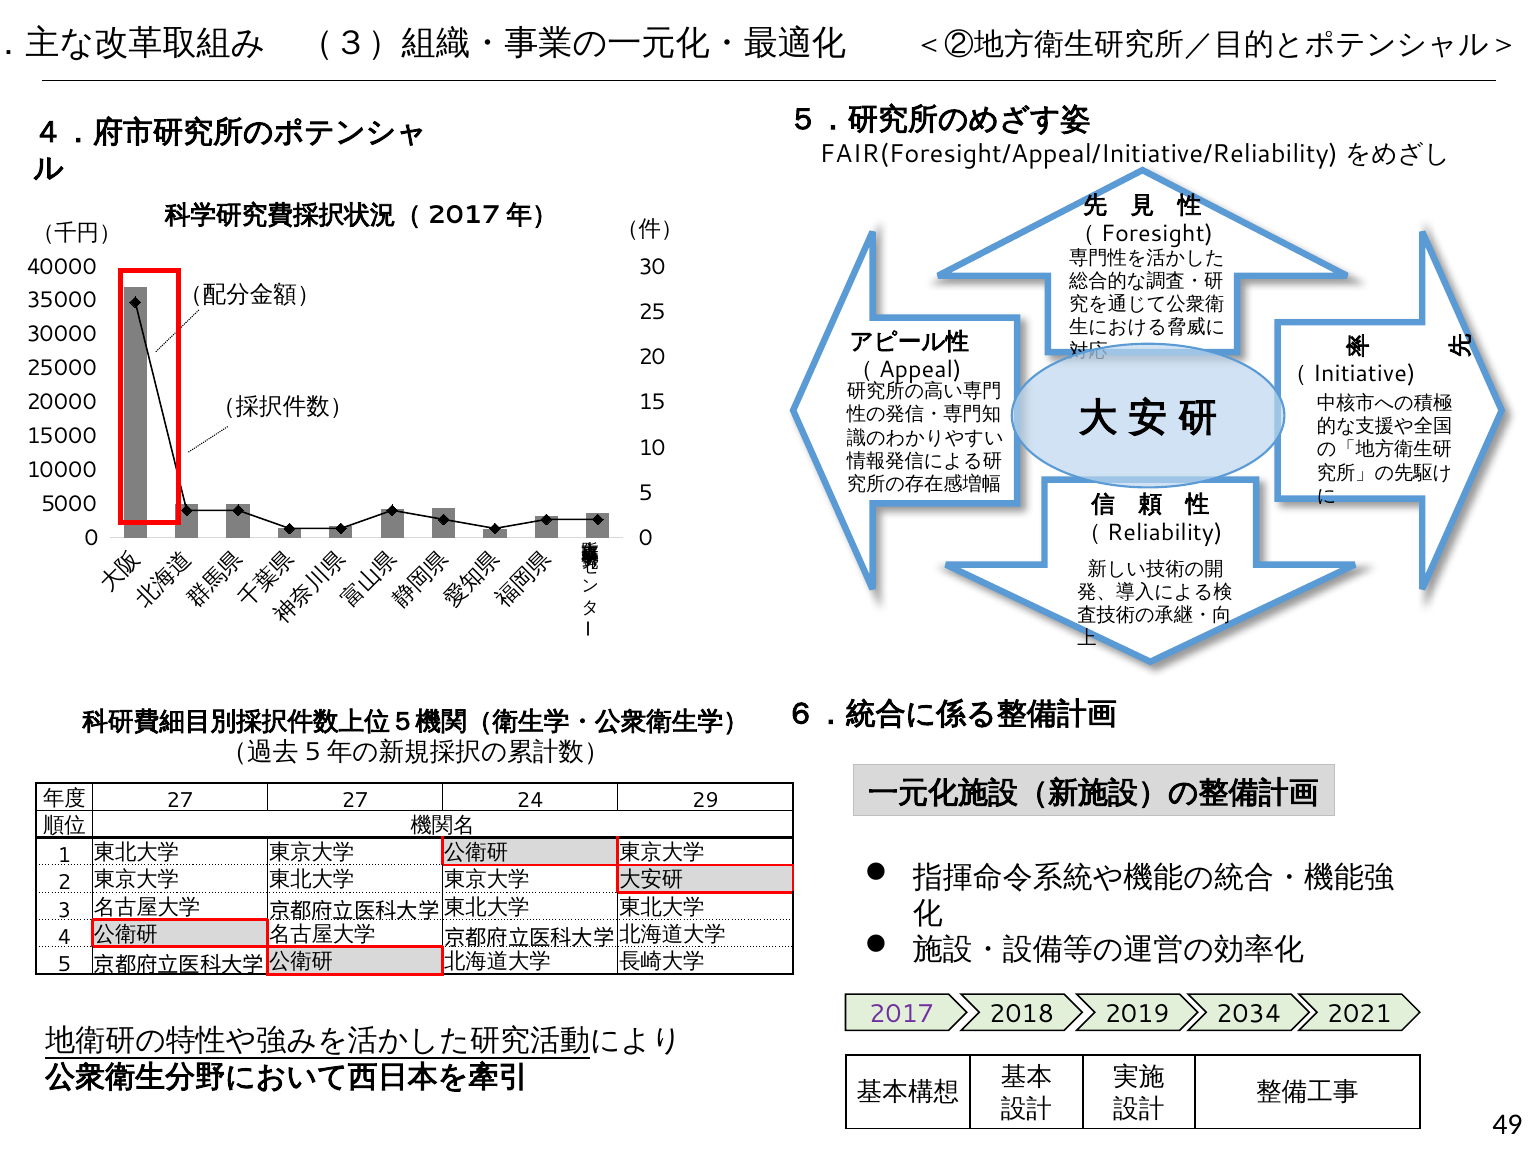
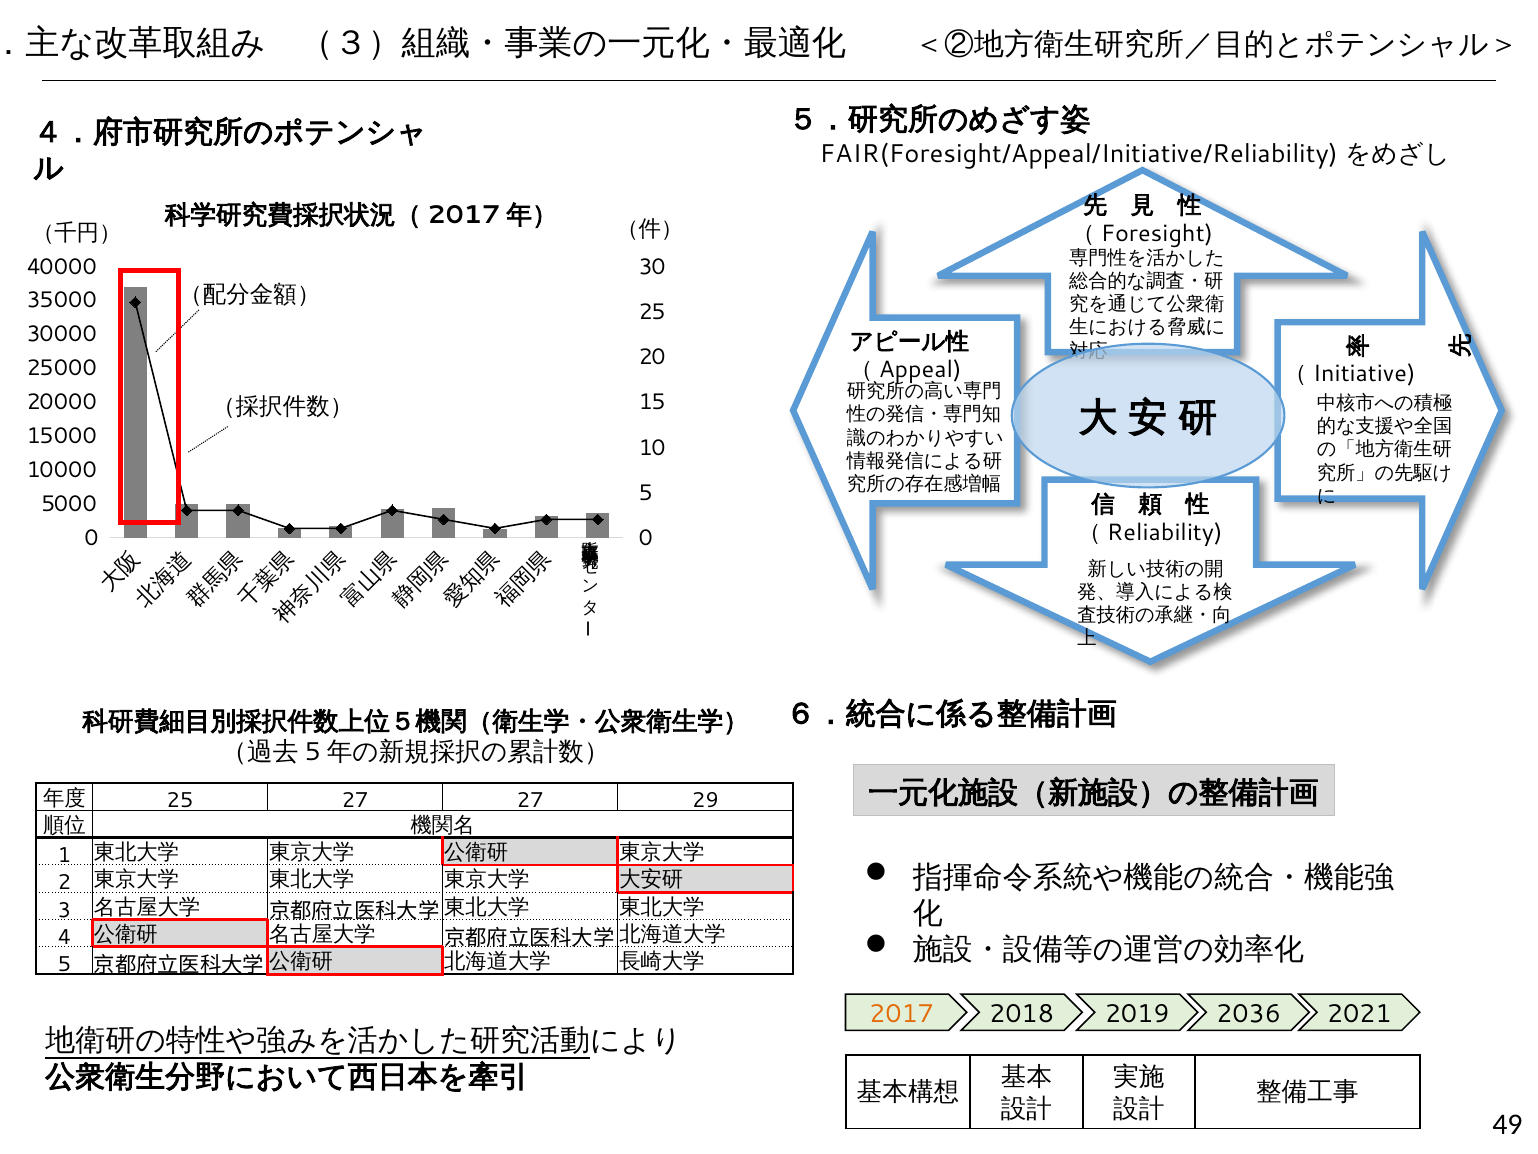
27 at (180, 800): 27 -> 25
27 24: 24 -> 27
2017 colour: purple -> orange
2034: 2034 -> 2036
